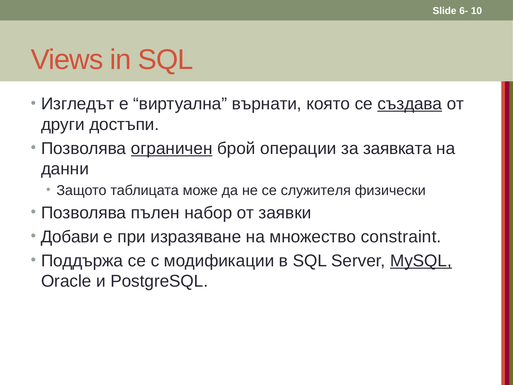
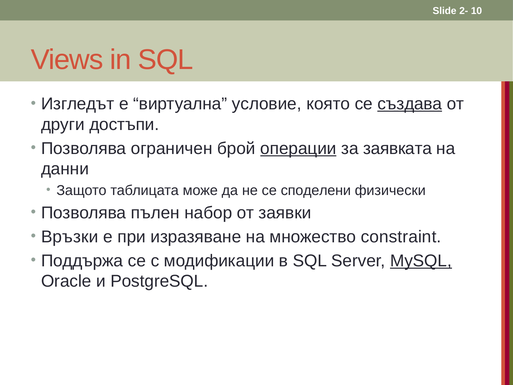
6-: 6- -> 2-
върнати: върнати -> условие
ограничен underline: present -> none
операции underline: none -> present
служителя: служителя -> споделени
Добави: Добави -> Връзки
